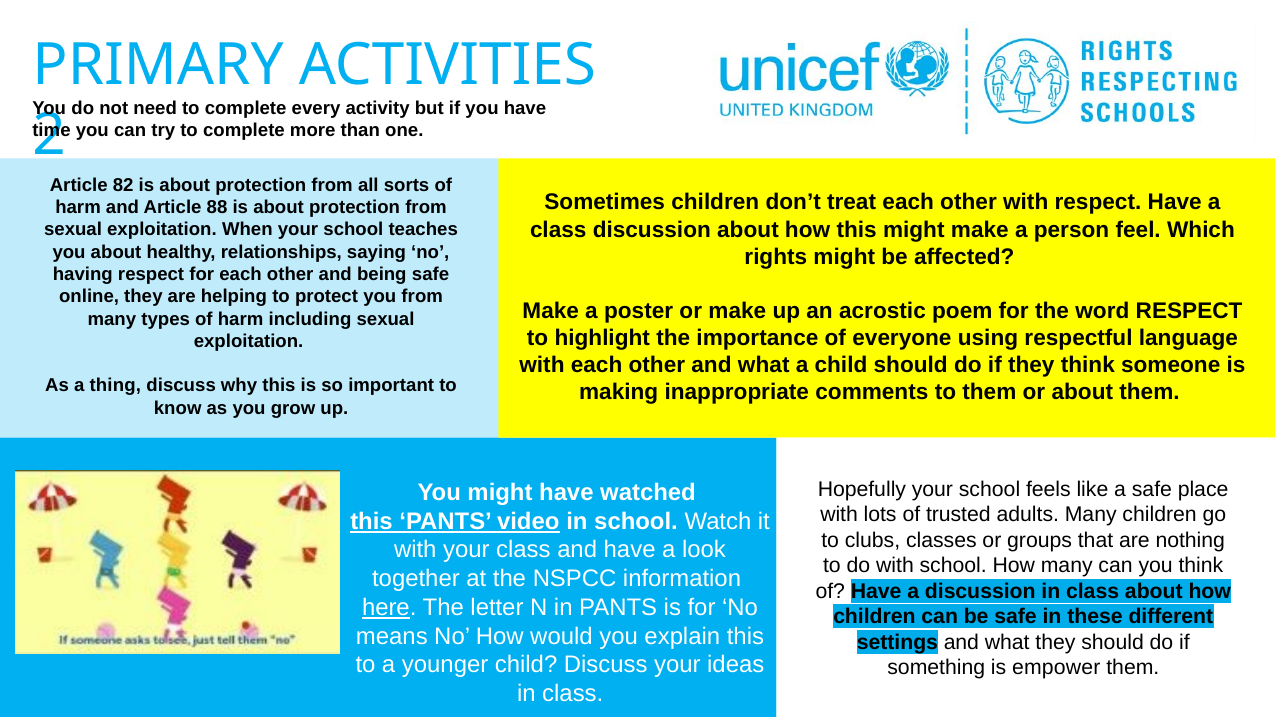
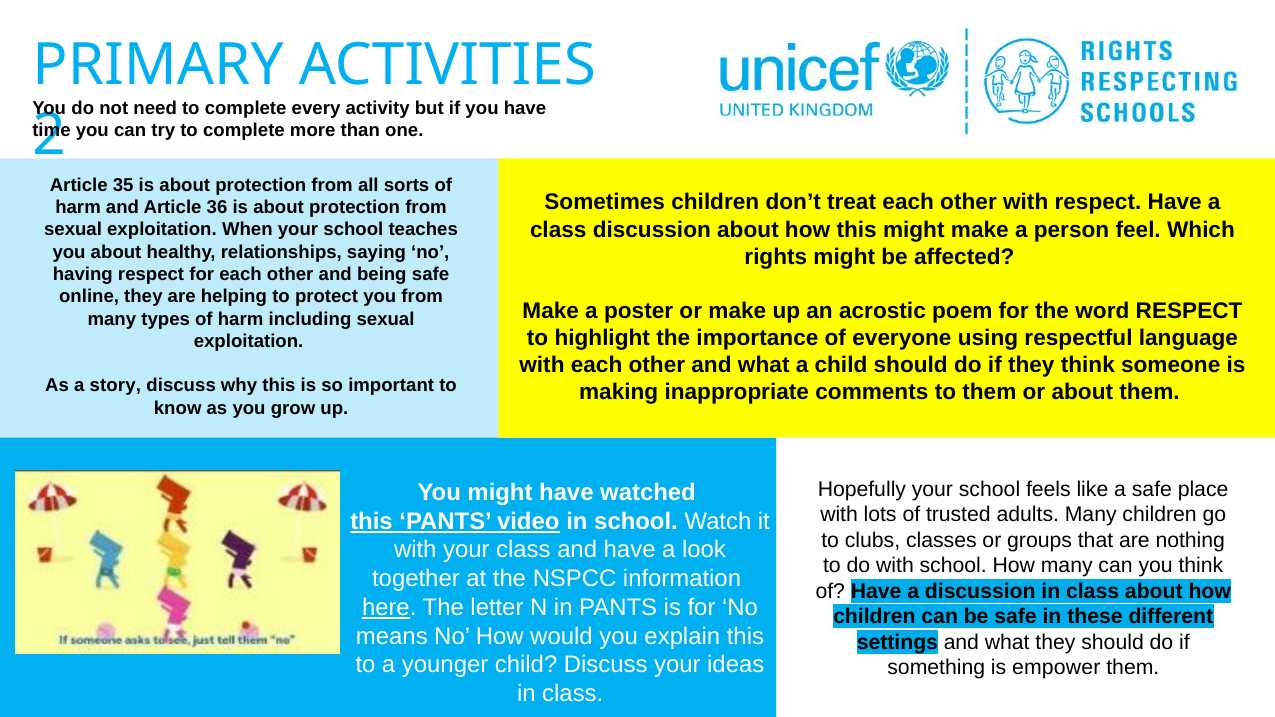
82: 82 -> 35
88: 88 -> 36
thing: thing -> story
